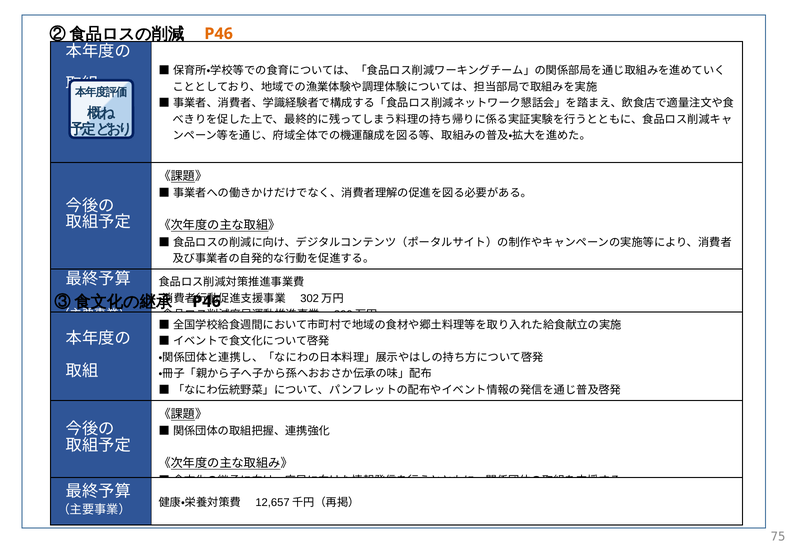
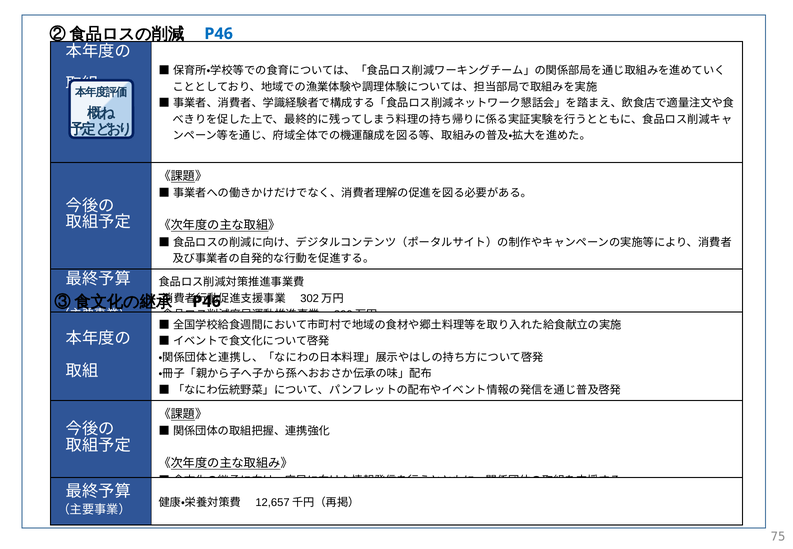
P46 at (219, 34) colour: orange -> blue
